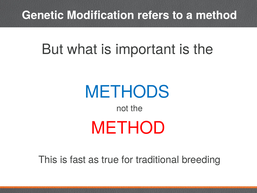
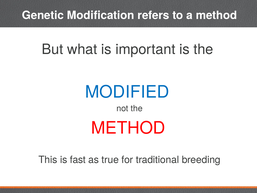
METHODS: METHODS -> MODIFIED
